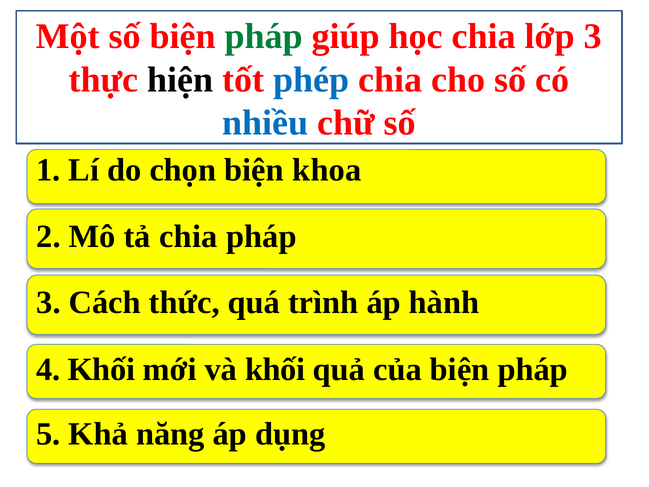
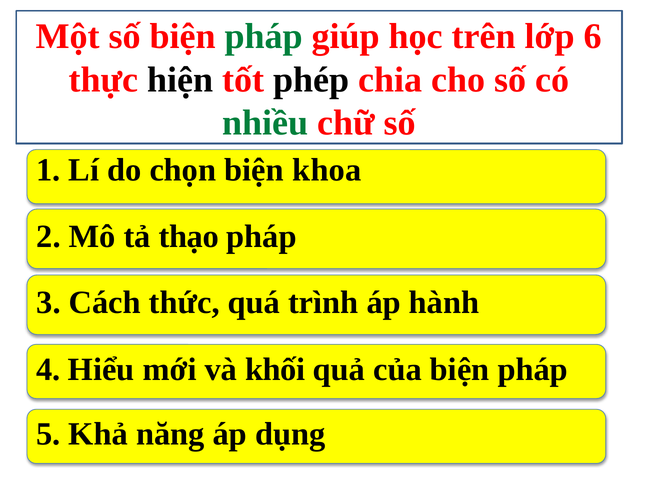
học chia: chia -> trên
lớp 3: 3 -> 6
phép colour: blue -> black
nhiều colour: blue -> green
tả chia: chia -> thạo
4 Khối: Khối -> Hiểu
